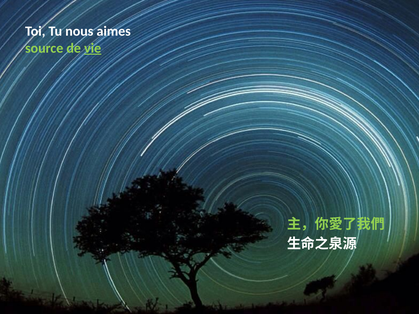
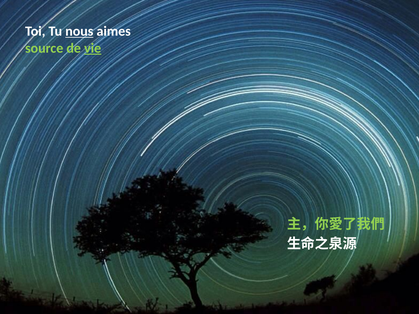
nous underline: none -> present
